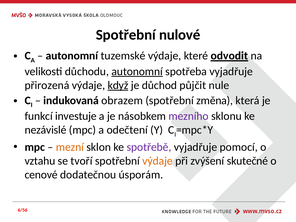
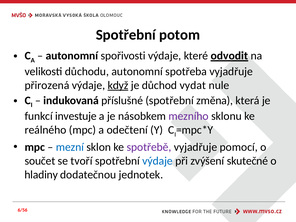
nulové: nulové -> potom
tuzemské: tuzemské -> spořivosti
autonomní at (137, 71) underline: present -> none
půjčit: půjčit -> vydat
obrazem: obrazem -> příslušné
nezávislé: nezávislé -> reálného
mezní colour: orange -> blue
vztahu: vztahu -> součet
výdaje at (158, 161) colour: orange -> blue
cenové: cenové -> hladiny
úsporám: úsporám -> jednotek
